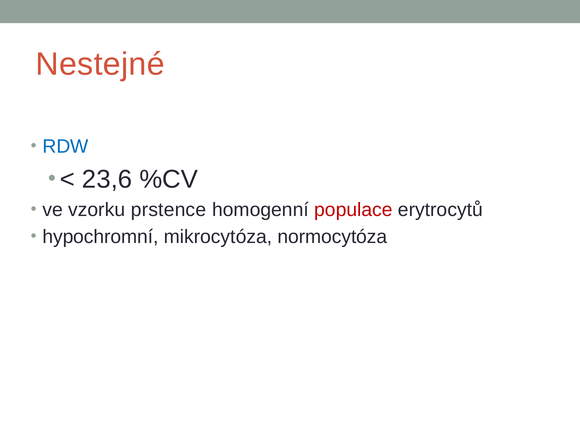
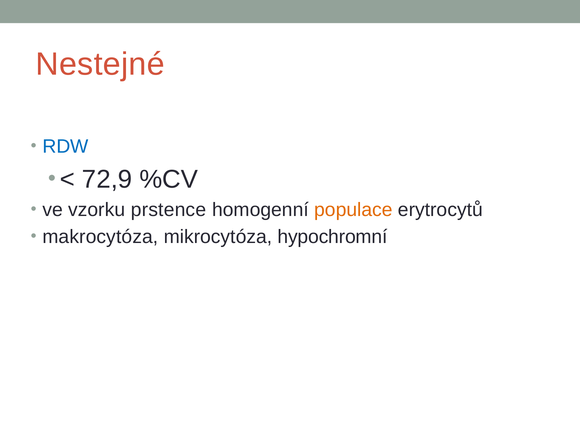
23,6: 23,6 -> 72,9
populace colour: red -> orange
hypochromní: hypochromní -> makrocytóza
normocytóza: normocytóza -> hypochromní
